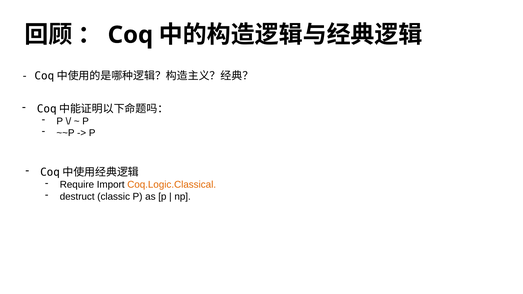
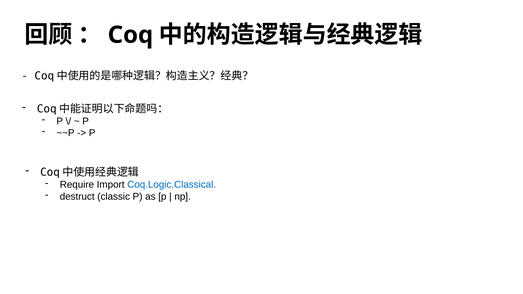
Coq.Logic.Classical colour: orange -> blue
